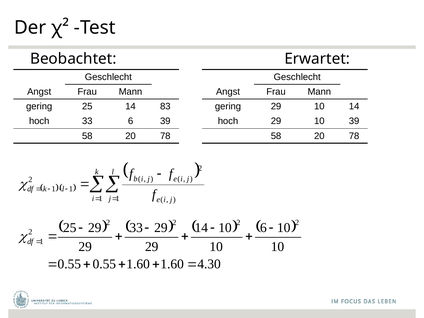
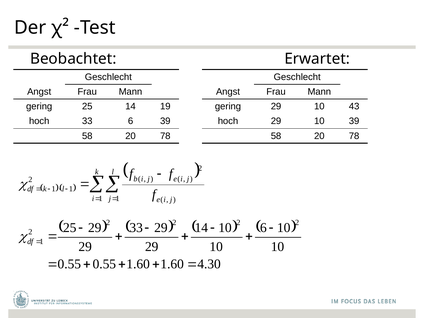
83: 83 -> 19
29 10 14: 14 -> 43
